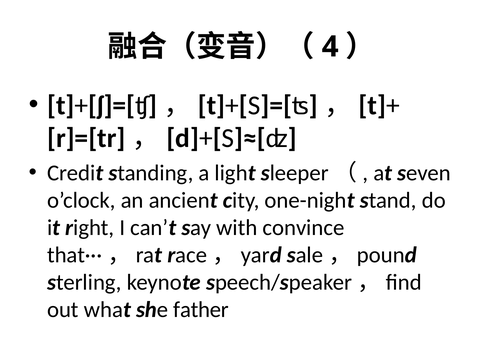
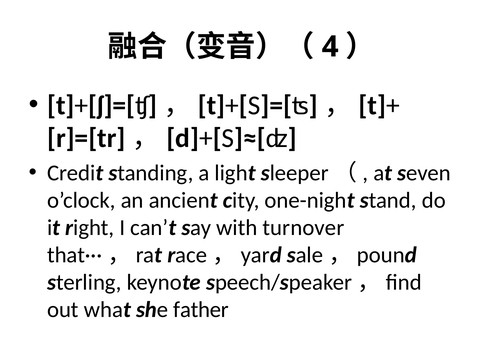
convince: convince -> turnover
